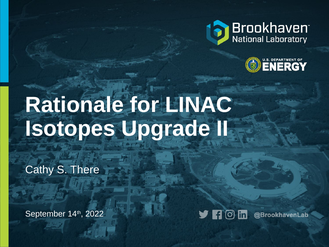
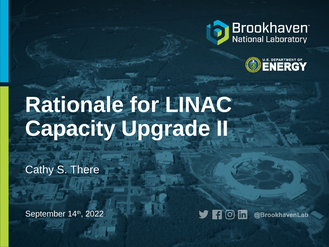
Isotopes: Isotopes -> Capacity
